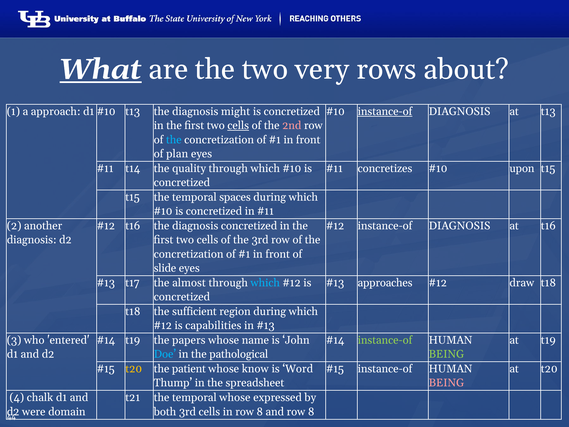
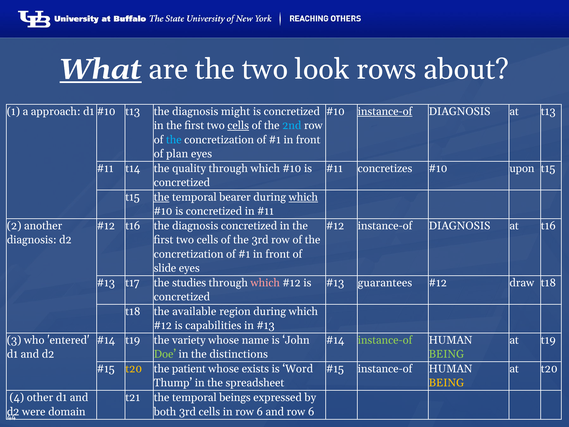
very: very -> look
2nd colour: pink -> light blue
the at (162, 197) underline: none -> present
spaces: spaces -> bearer
which at (303, 197) underline: none -> present
almost: almost -> studies
which at (265, 283) colour: light blue -> pink
approaches: approaches -> guarantees
sufficient: sufficient -> available
papers: papers -> variety
Doe colour: light blue -> light green
pathological: pathological -> distinctions
know: know -> exists
BEING at (446, 383) colour: pink -> yellow
chalk: chalk -> other
temporal whose: whose -> beings
in row 8: 8 -> 6
and row 8: 8 -> 6
